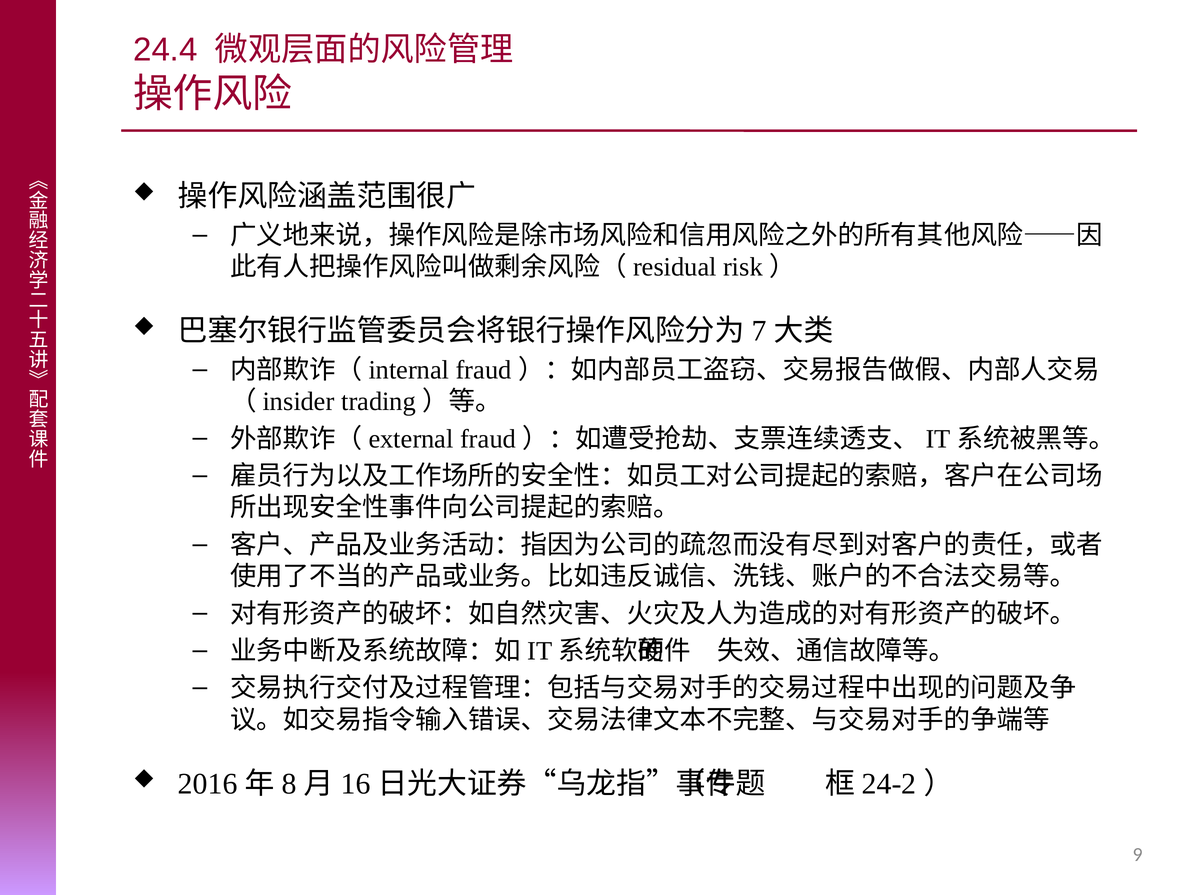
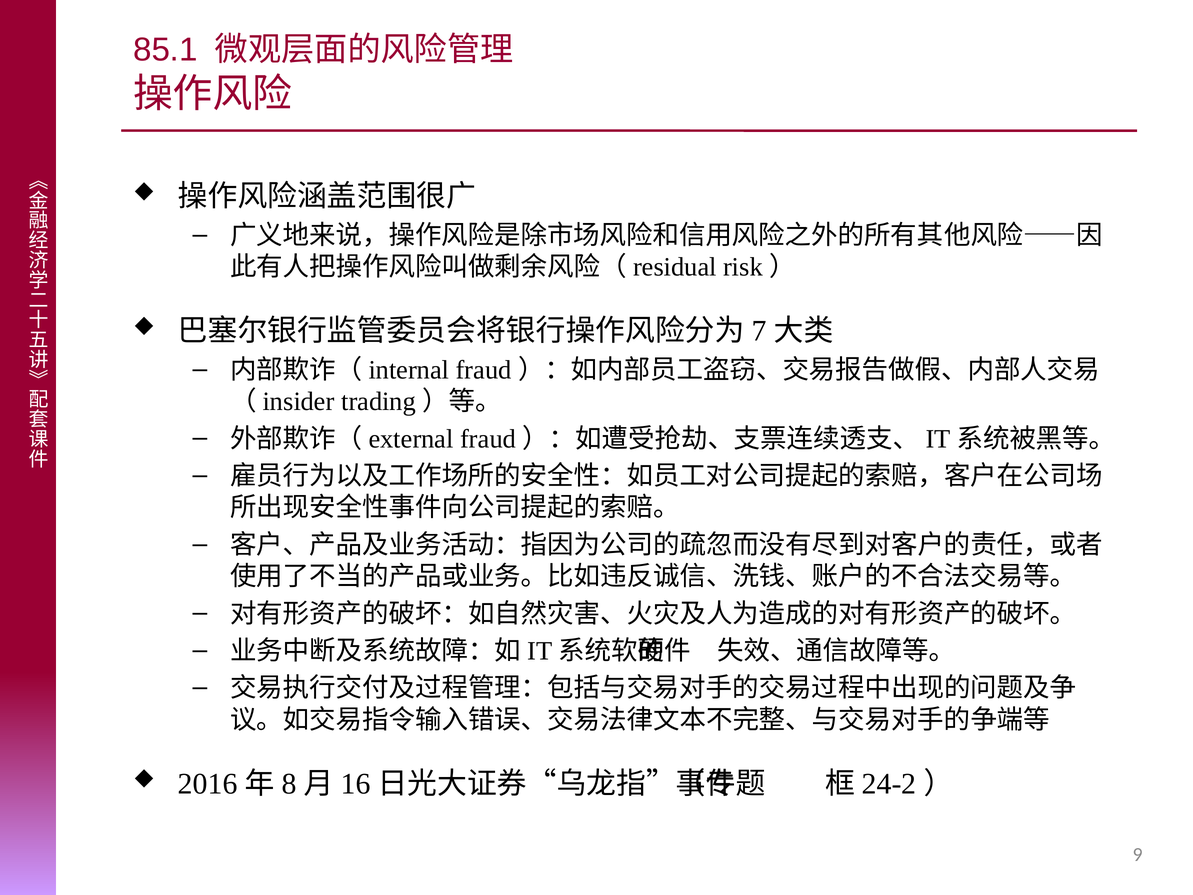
24.4: 24.4 -> 85.1
